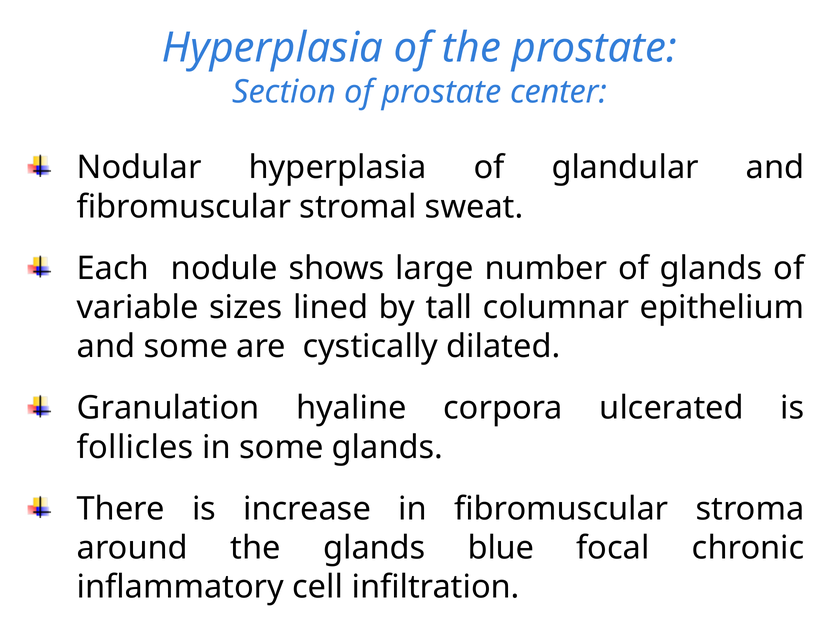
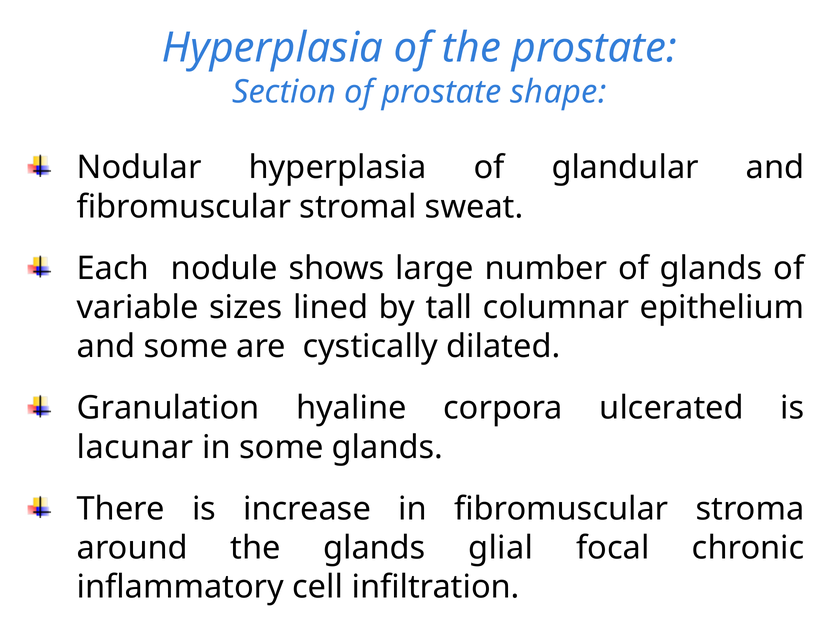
center: center -> shape
follicles: follicles -> lacunar
blue: blue -> glial
